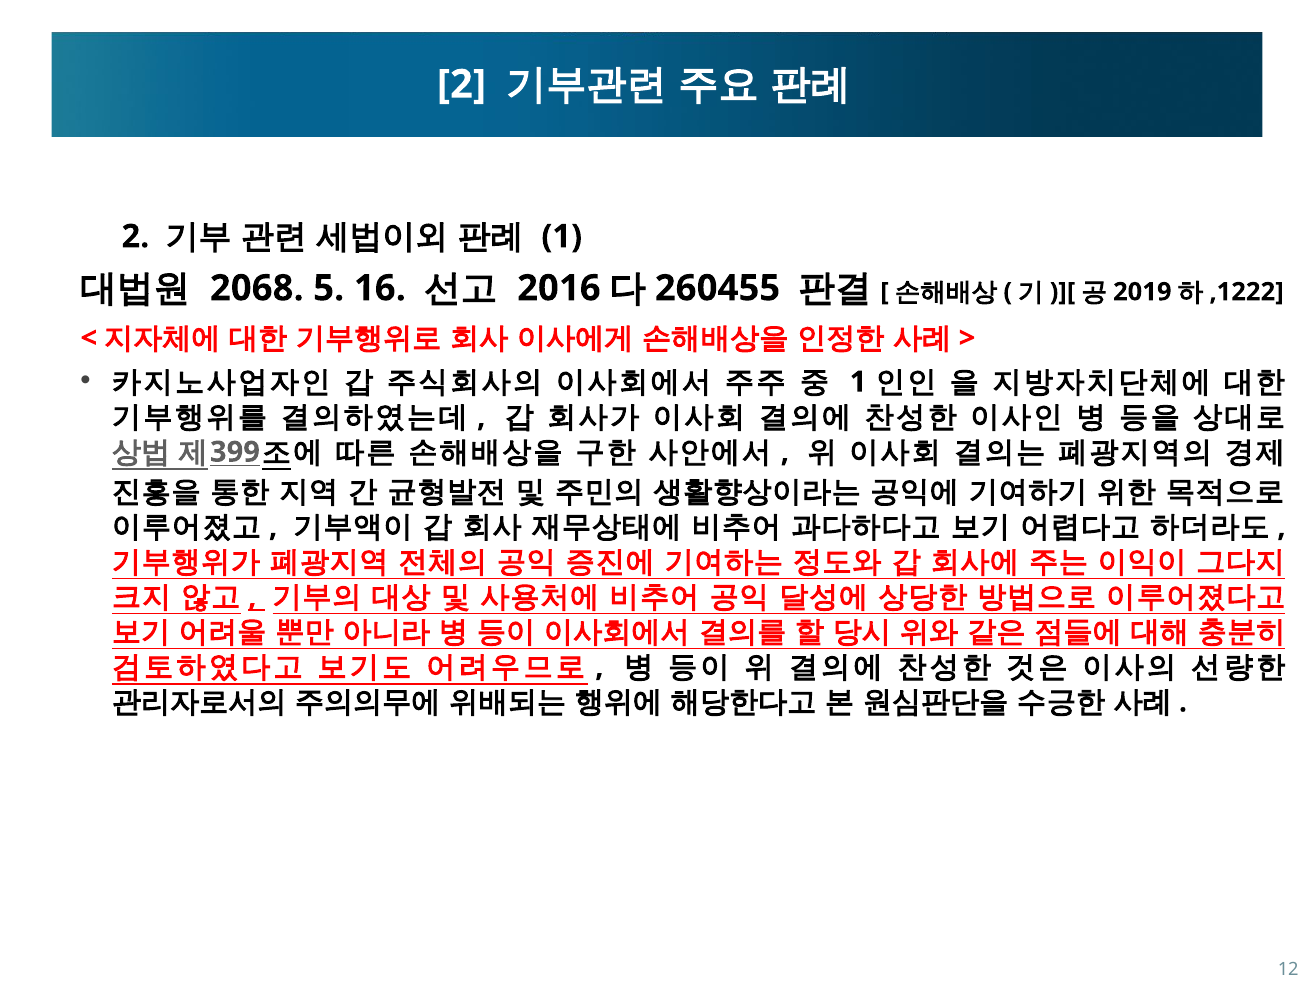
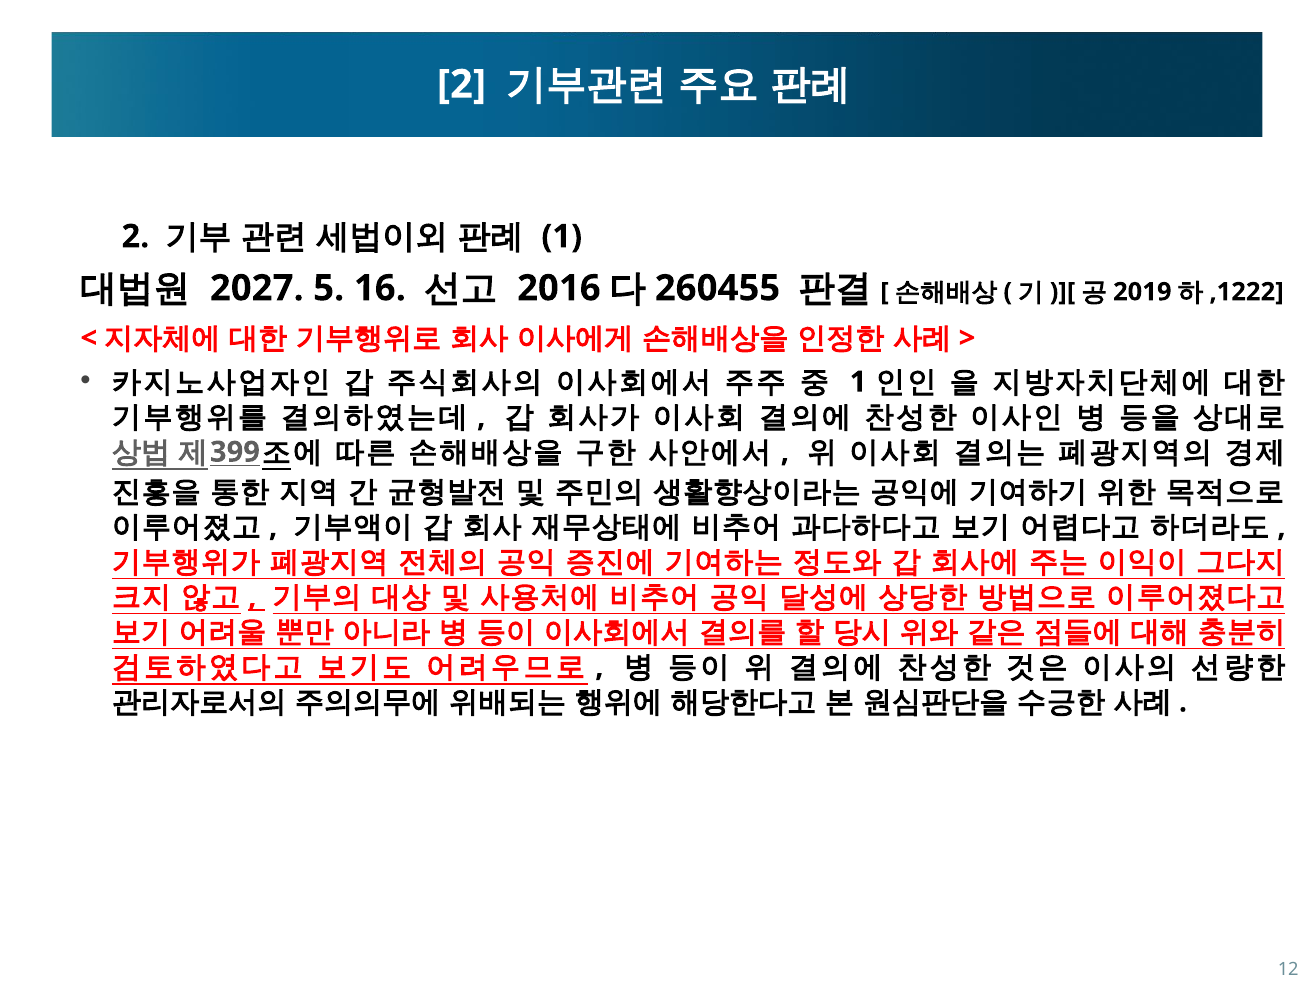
2068: 2068 -> 2027
